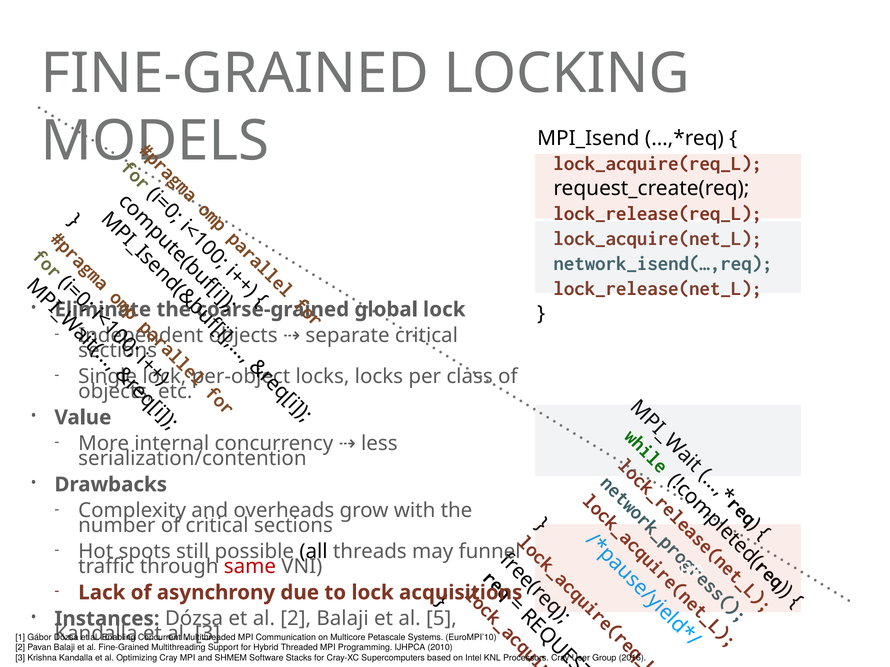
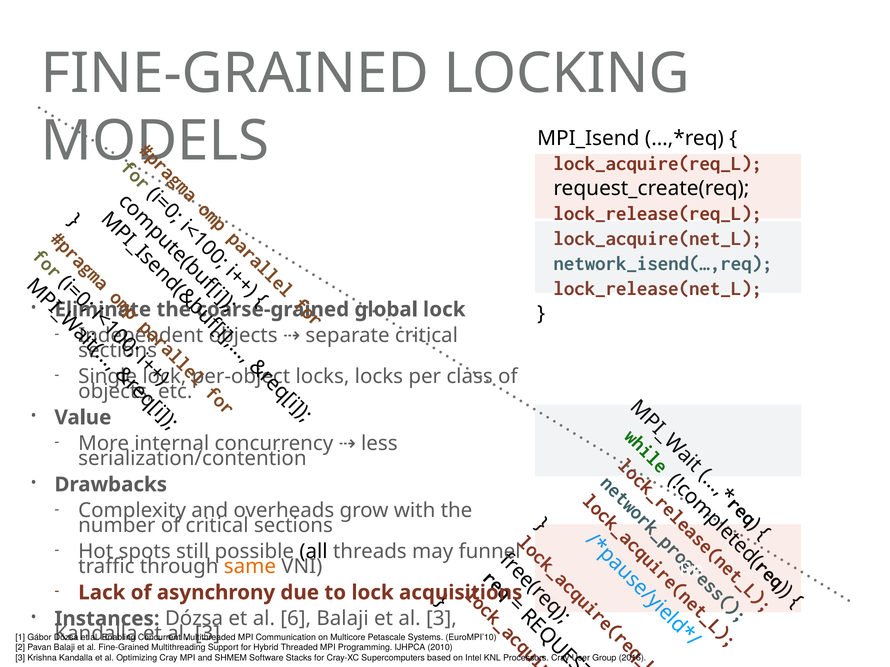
same colour: red -> orange
al 2: 2 -> 6
Balaji et al 5: 5 -> 3
